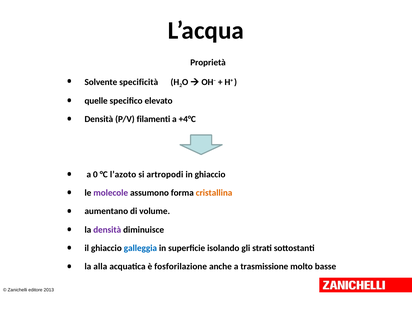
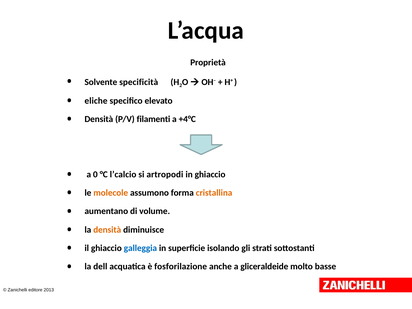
quelle: quelle -> eliche
l’azoto: l’azoto -> l’calcio
molecole colour: purple -> orange
densità at (107, 230) colour: purple -> orange
alla: alla -> dell
trasmissione: trasmissione -> gliceraldeide
